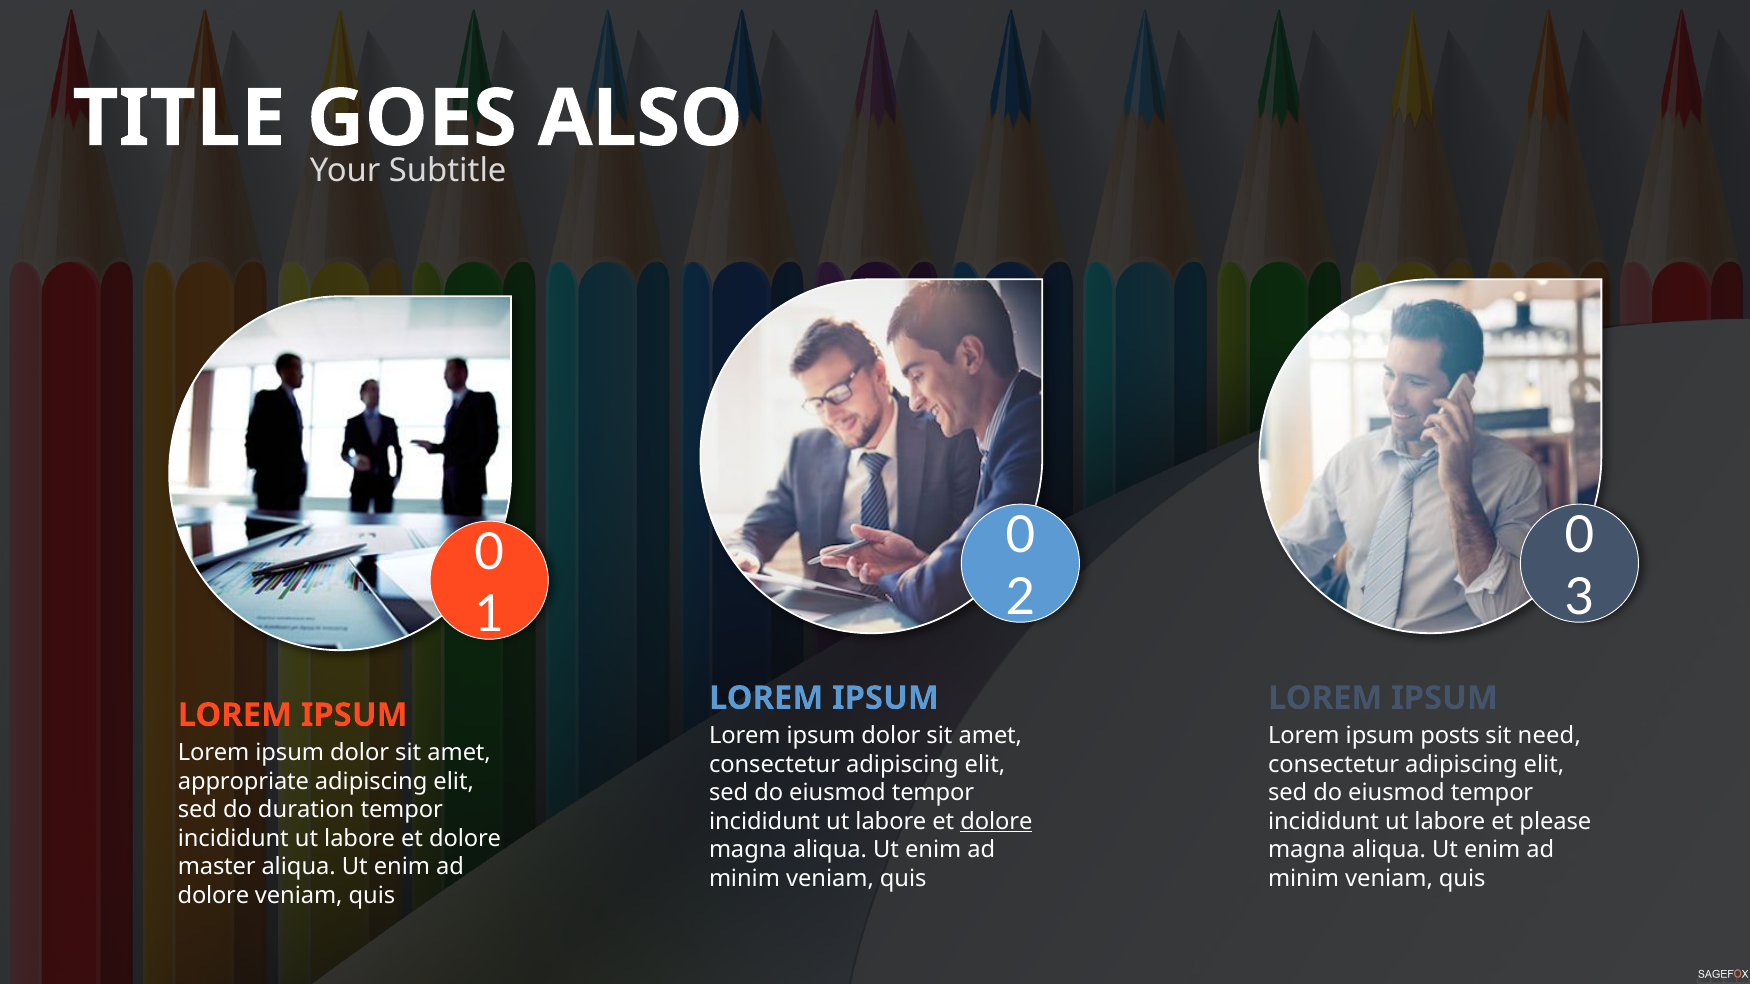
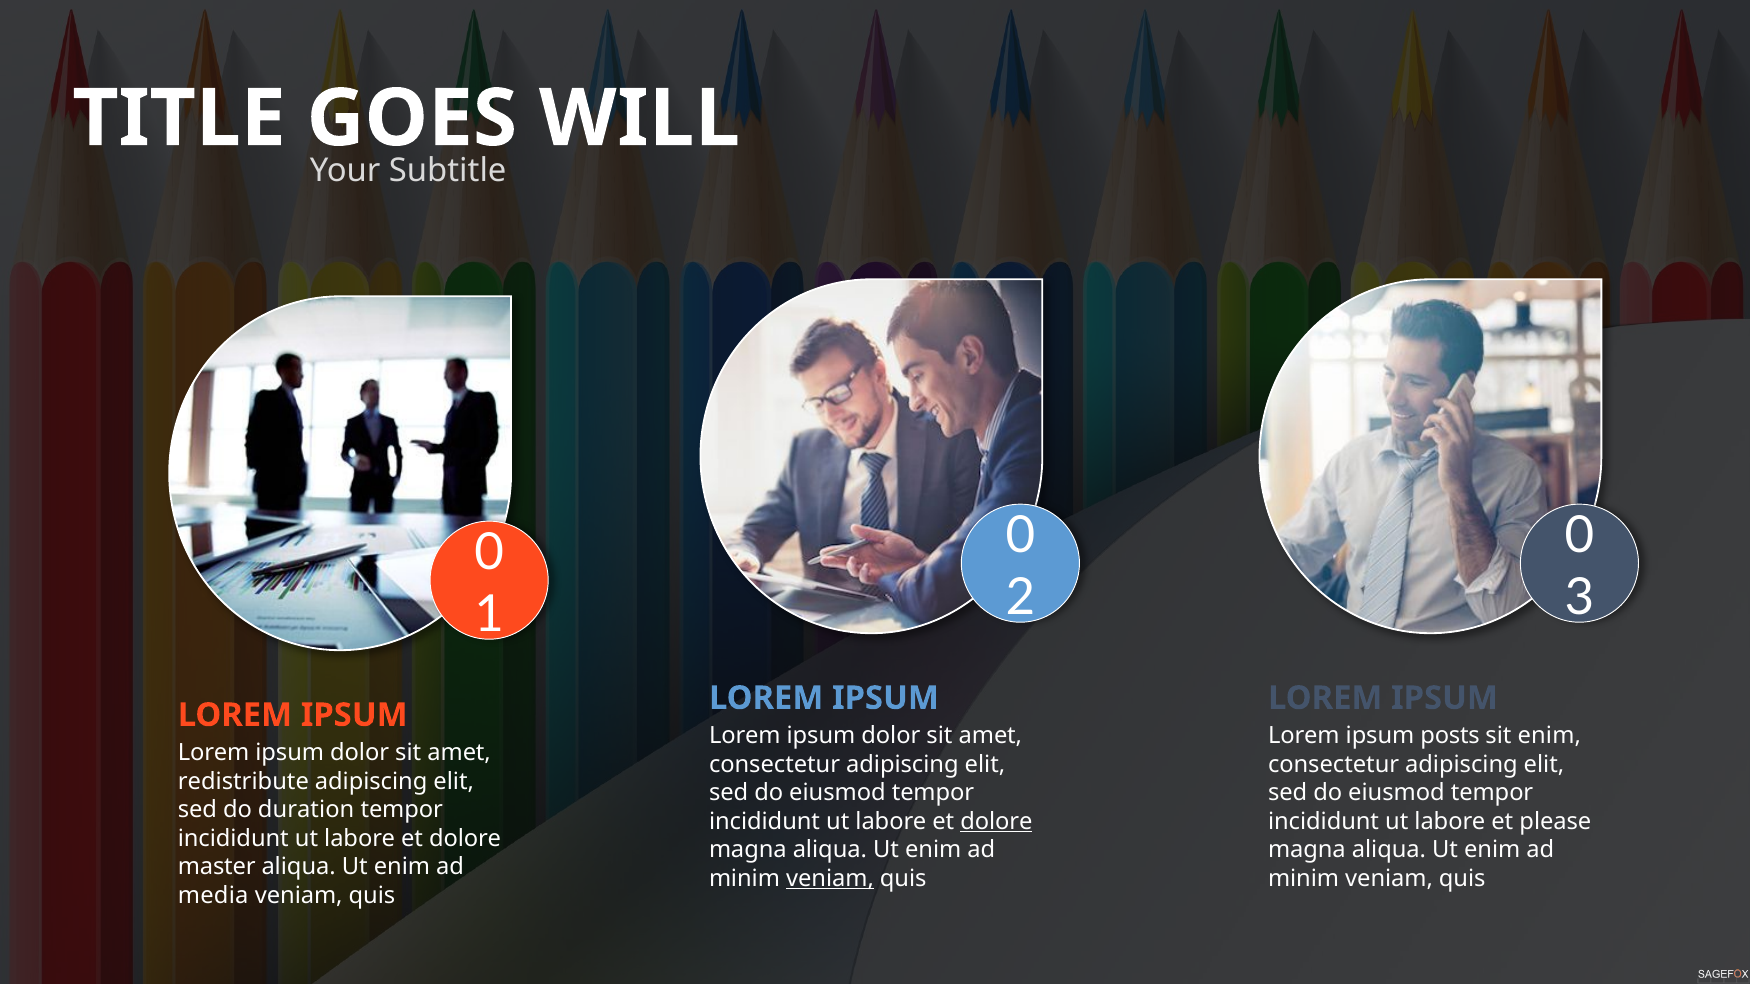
ALSO: ALSO -> WILL
sit need: need -> enim
appropriate: appropriate -> redistribute
veniam at (830, 879) underline: none -> present
dolore at (213, 896): dolore -> media
